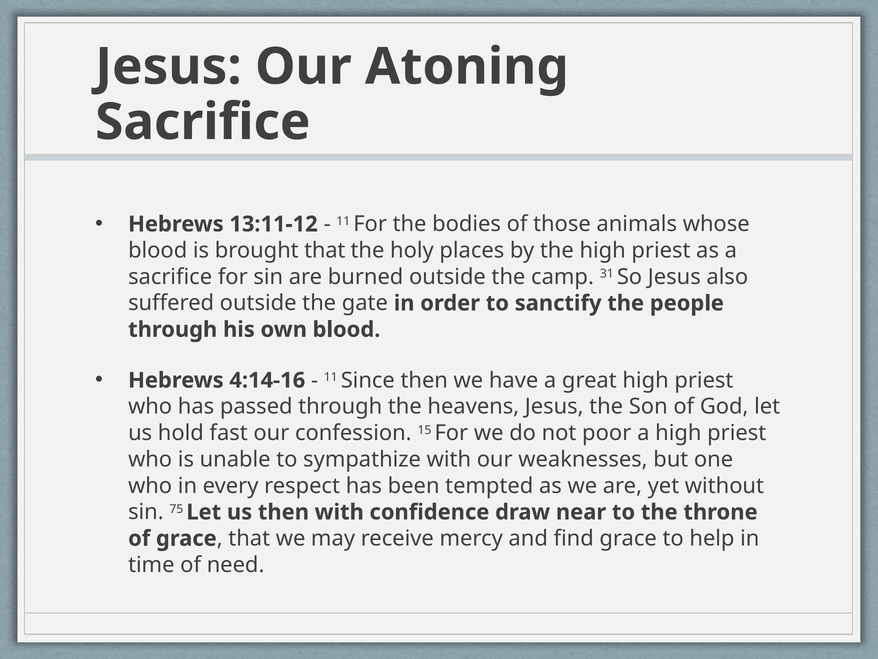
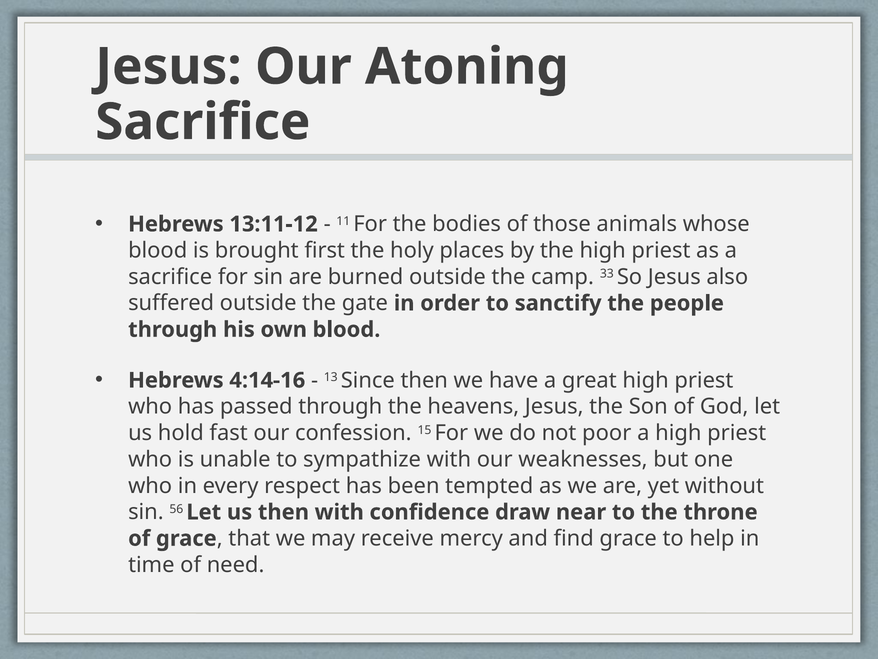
brought that: that -> first
31: 31 -> 33
11 at (331, 377): 11 -> 13
75: 75 -> 56
